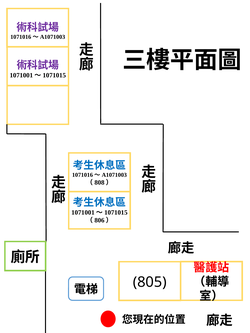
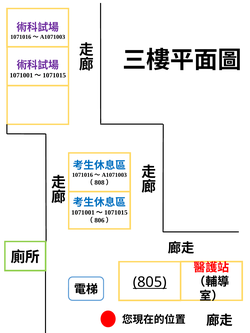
805 underline: none -> present
